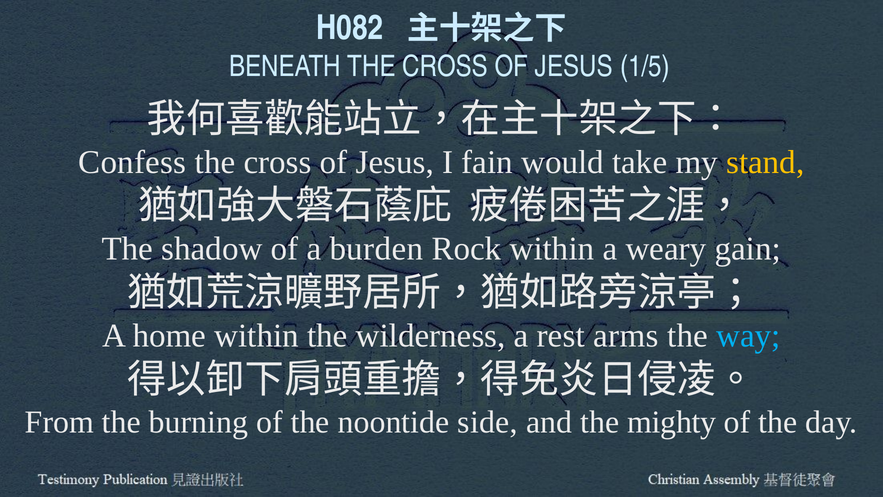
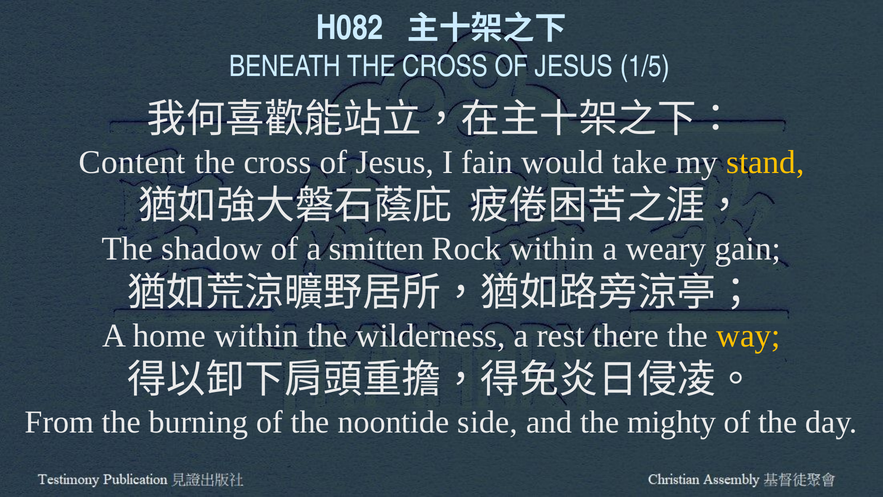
Confess: Confess -> Content
burden: burden -> smitten
arms: arms -> there
way colour: light blue -> yellow
